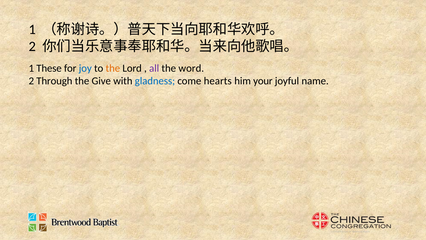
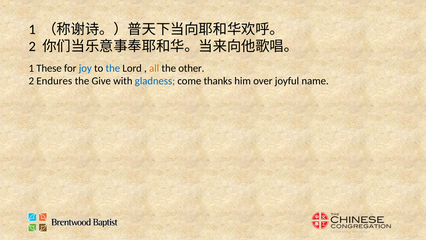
the at (113, 68) colour: orange -> blue
all colour: purple -> orange
word: word -> other
Through: Through -> Endures
hearts: hearts -> thanks
your: your -> over
